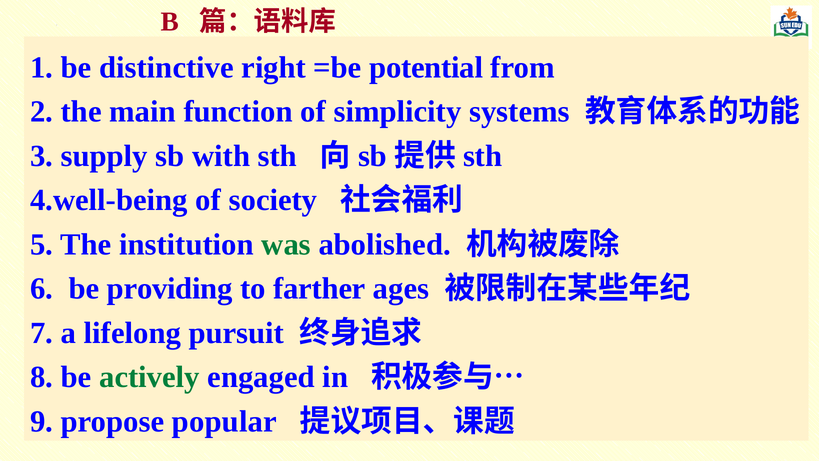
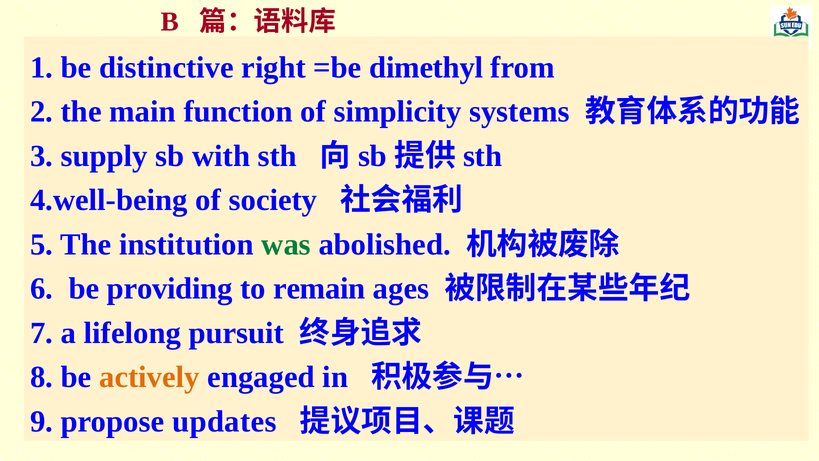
potential: potential -> dimethyl
farther: farther -> remain
actively colour: green -> orange
popular: popular -> updates
